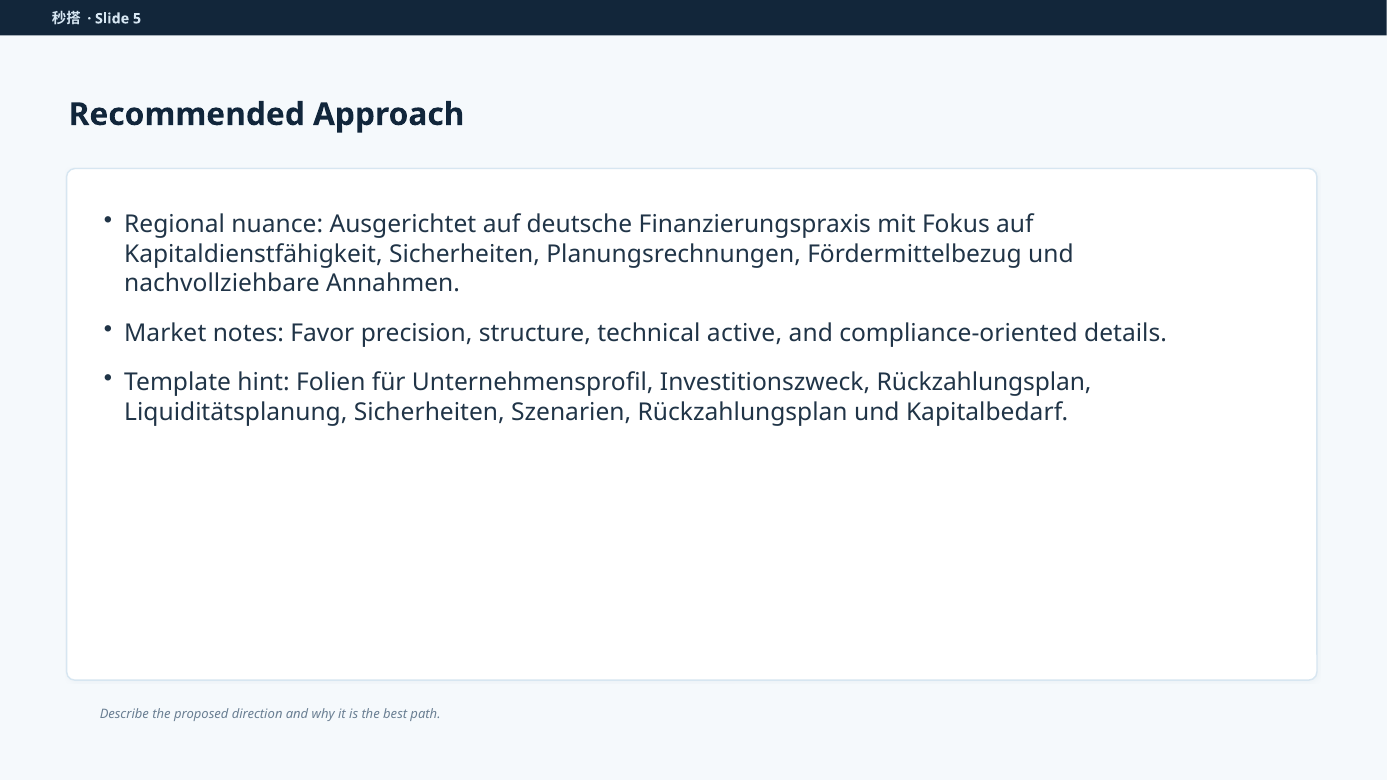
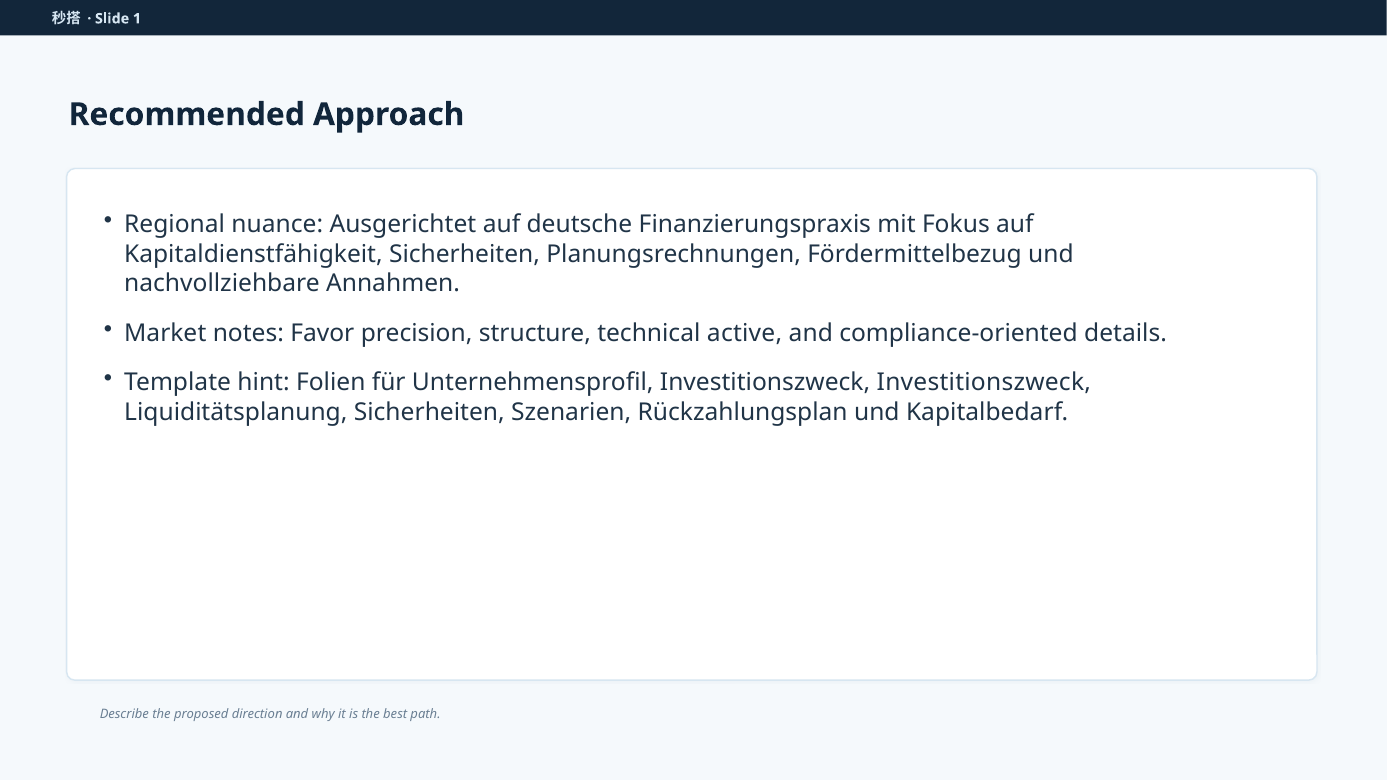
5: 5 -> 1
Investitionszweck Rückzahlungsplan: Rückzahlungsplan -> Investitionszweck
